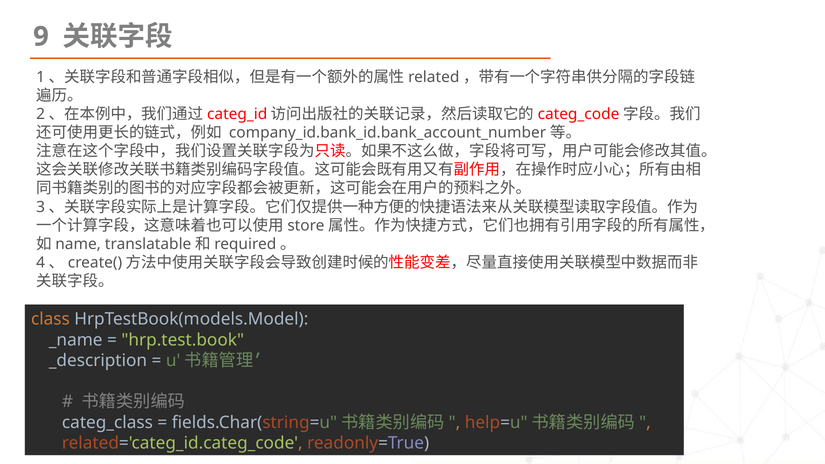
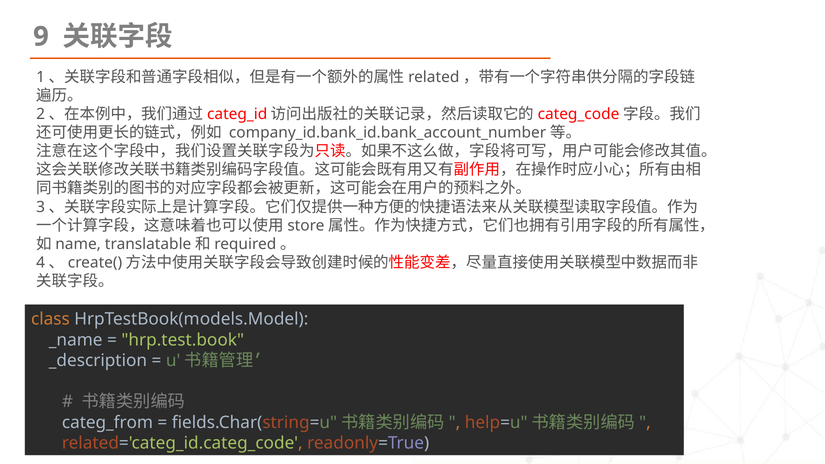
categ_class: categ_class -> categ_from
